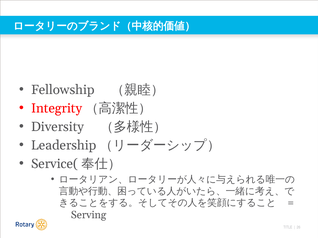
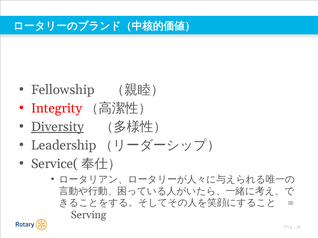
Diversity underline: none -> present
